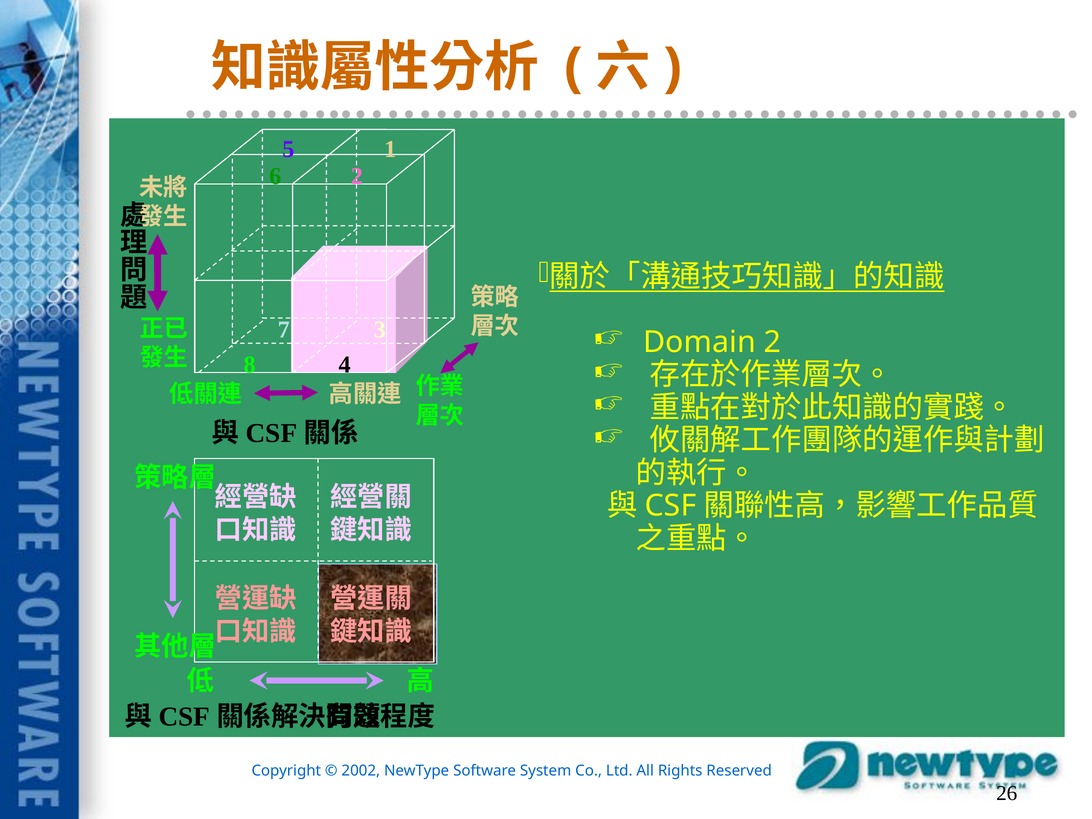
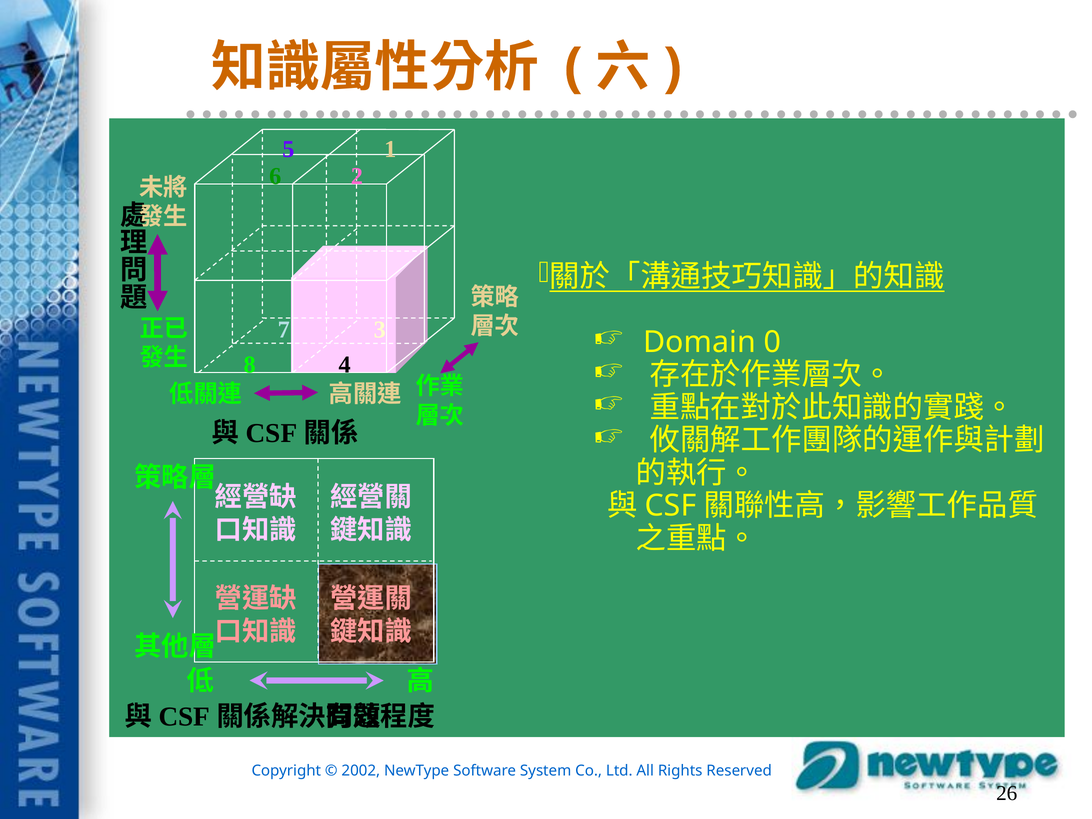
Domain 2: 2 -> 0
